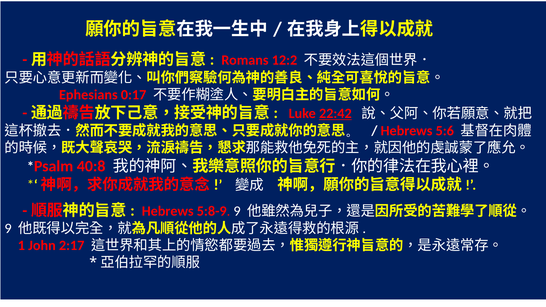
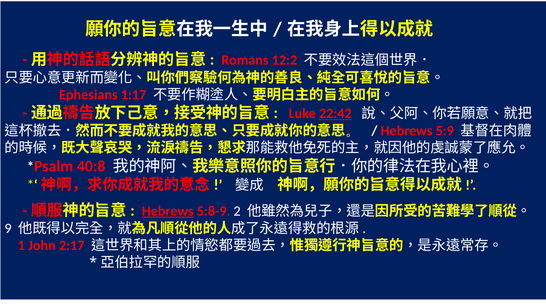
0:17: 0:17 -> 1:17
5:6: 5:6 -> 5:9
Hebrews at (168, 211) underline: none -> present
5:8-9 9: 9 -> 2
